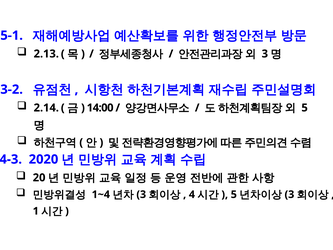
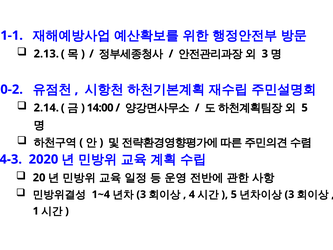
5-1: 5-1 -> 1-1
3-2: 3-2 -> 0-2
